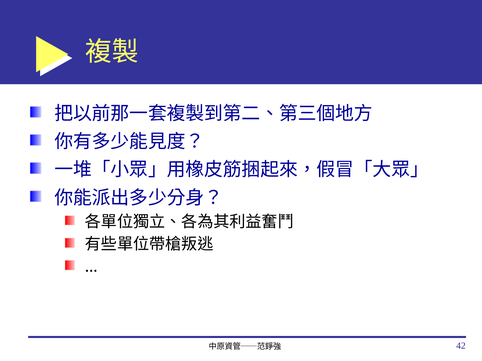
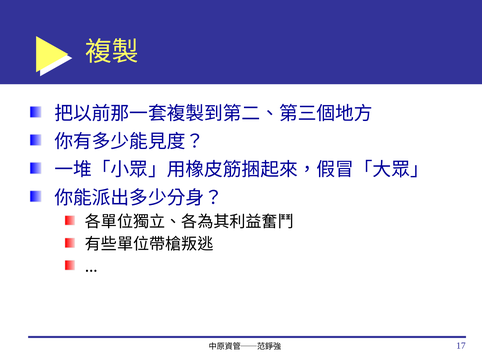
42: 42 -> 17
